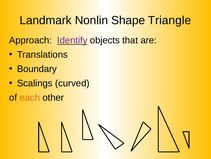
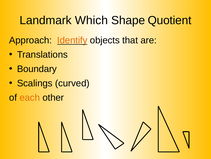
Nonlin: Nonlin -> Which
Triangle: Triangle -> Quotient
Identify colour: purple -> orange
